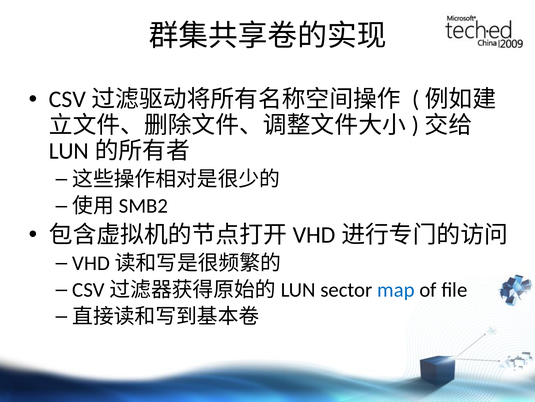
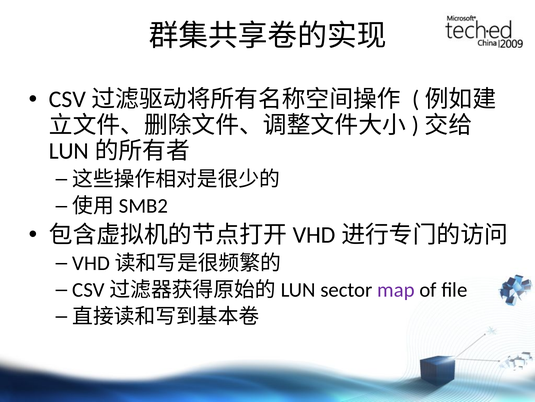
map colour: blue -> purple
